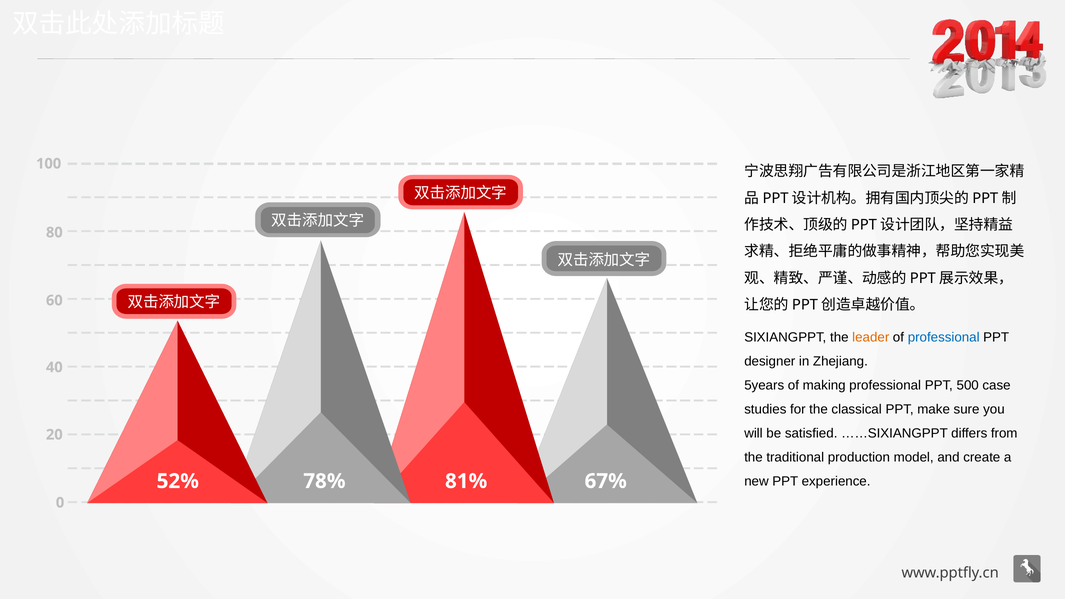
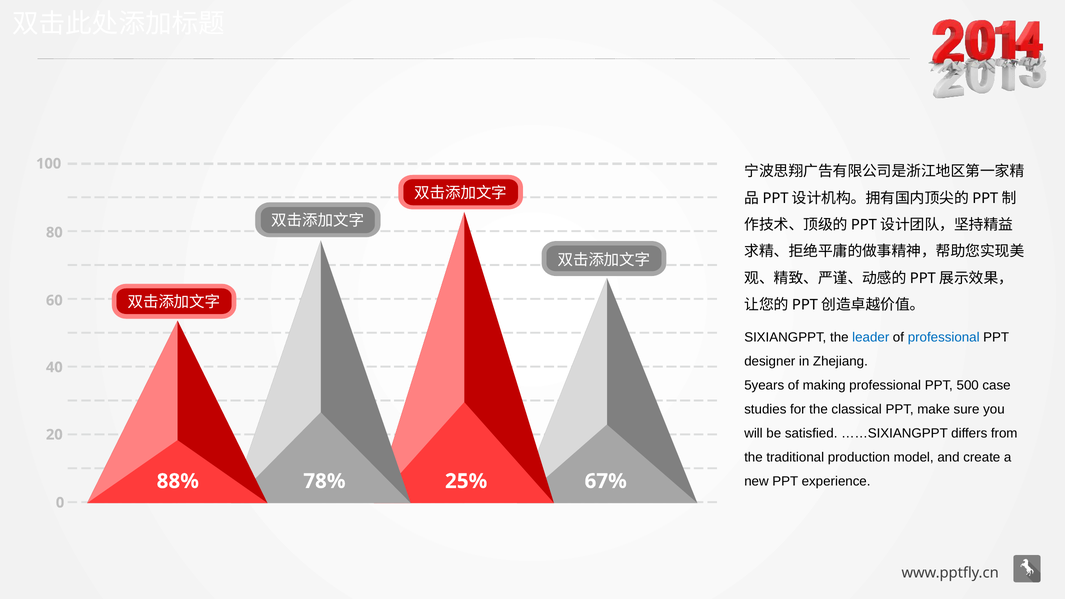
leader colour: orange -> blue
52%: 52% -> 88%
81%: 81% -> 25%
